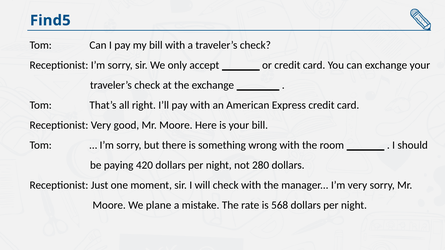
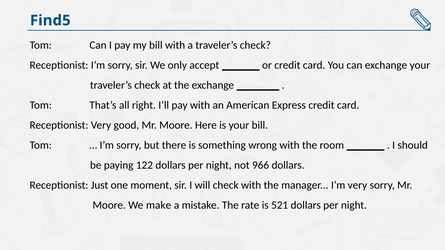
420: 420 -> 122
280: 280 -> 966
plane: plane -> make
568: 568 -> 521
